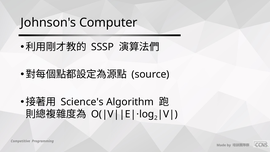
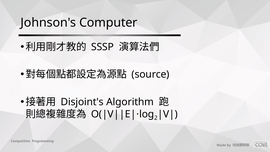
Science's: Science's -> Disjoint's
